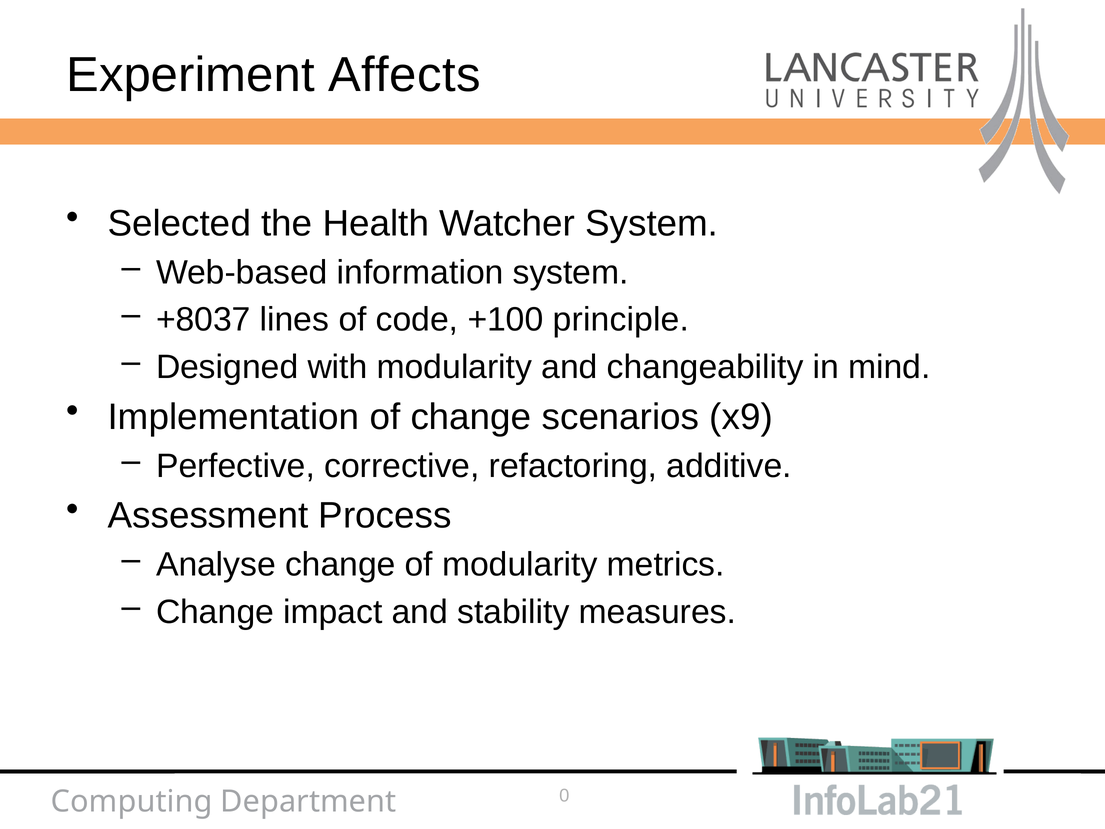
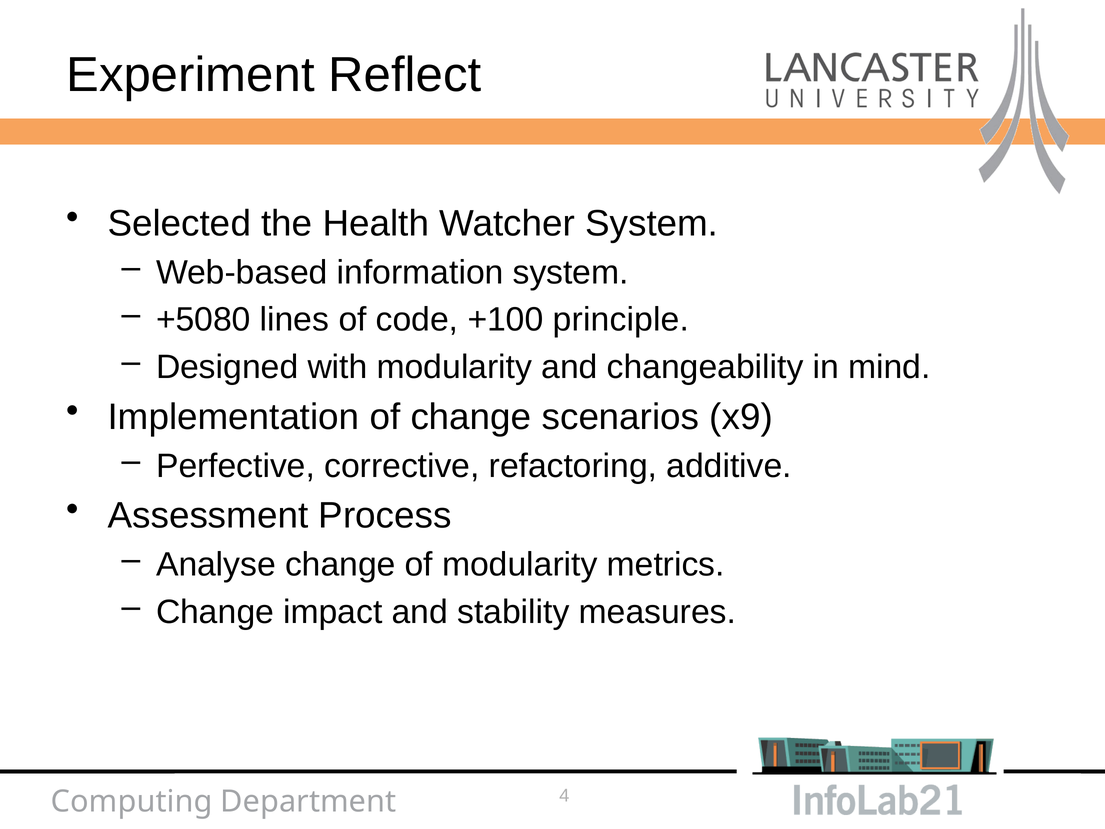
Affects: Affects -> Reflect
+8037: +8037 -> +5080
0: 0 -> 4
